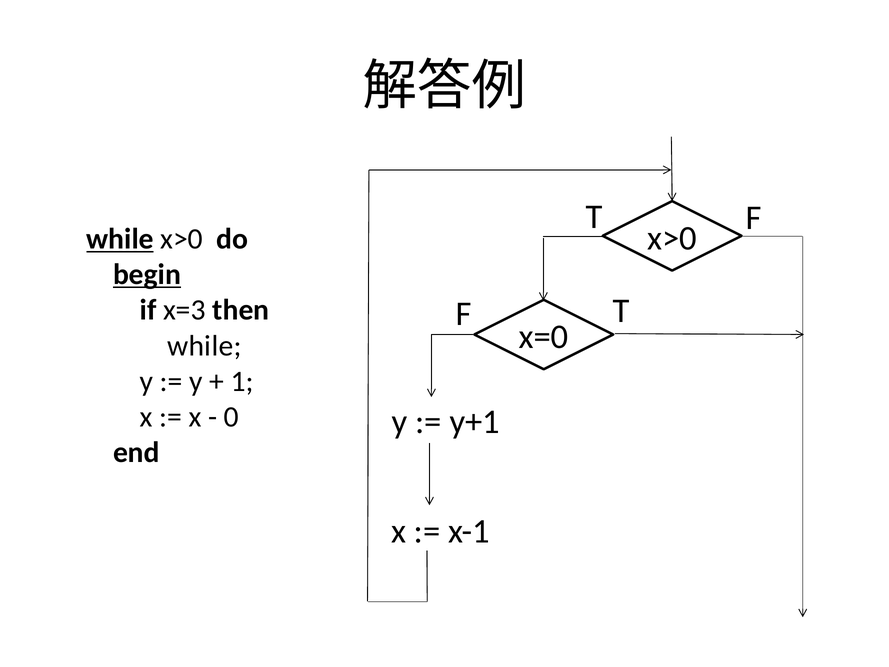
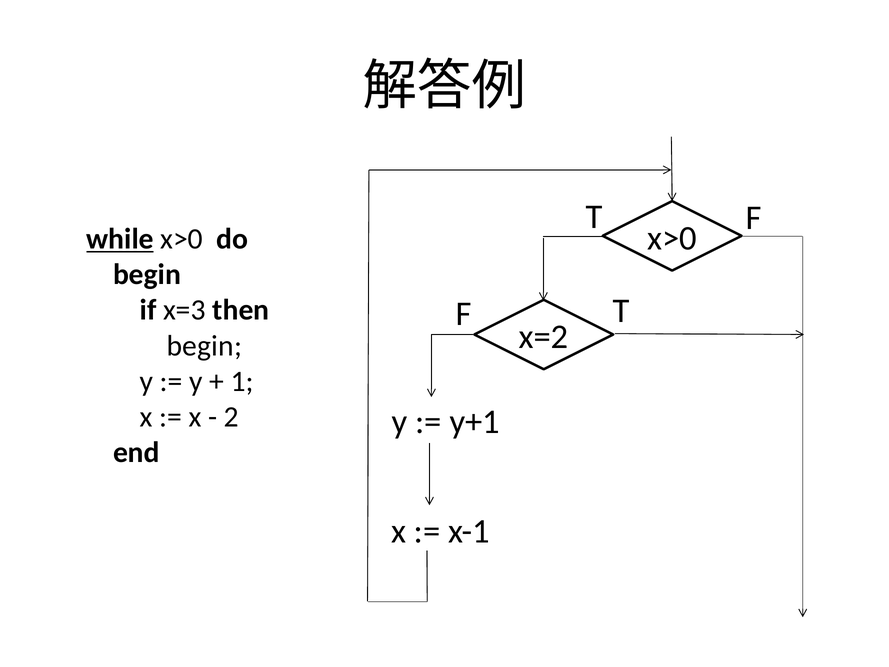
begin at (147, 274) underline: present -> none
x=0: x=0 -> x=2
while at (204, 346): while -> begin
0: 0 -> 2
